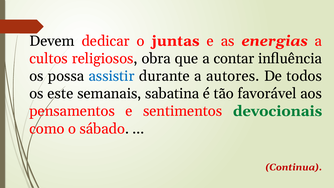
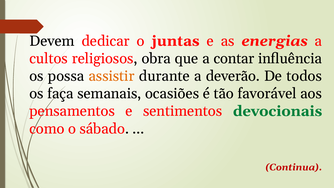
assistir colour: blue -> orange
autores: autores -> deverão
este: este -> faça
sabatina: sabatina -> ocasiões
